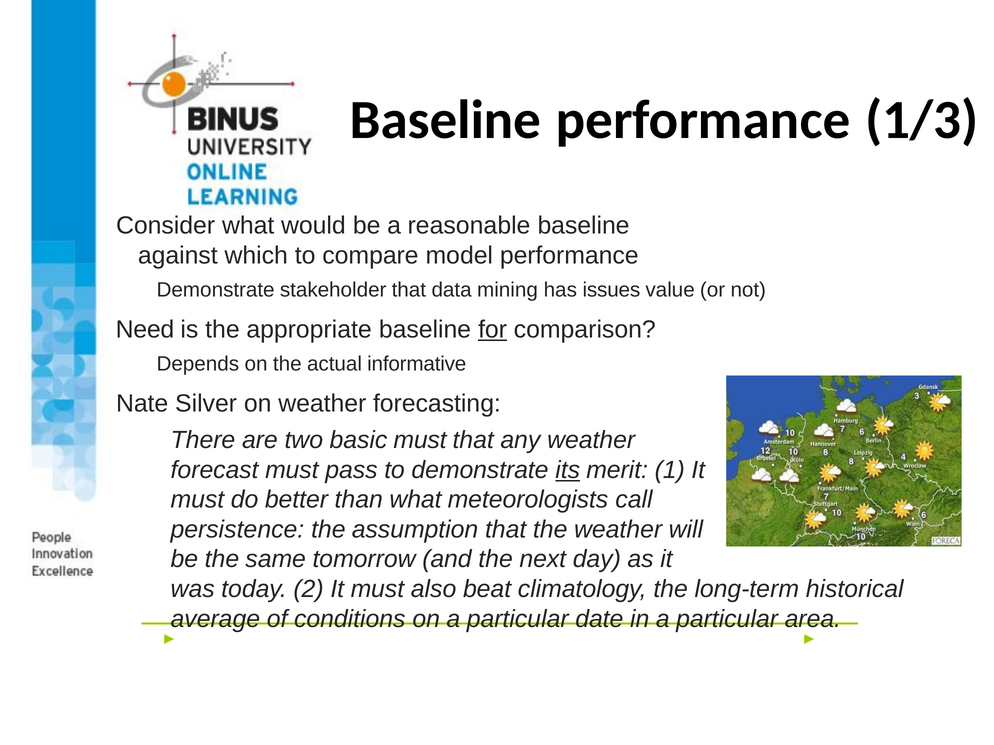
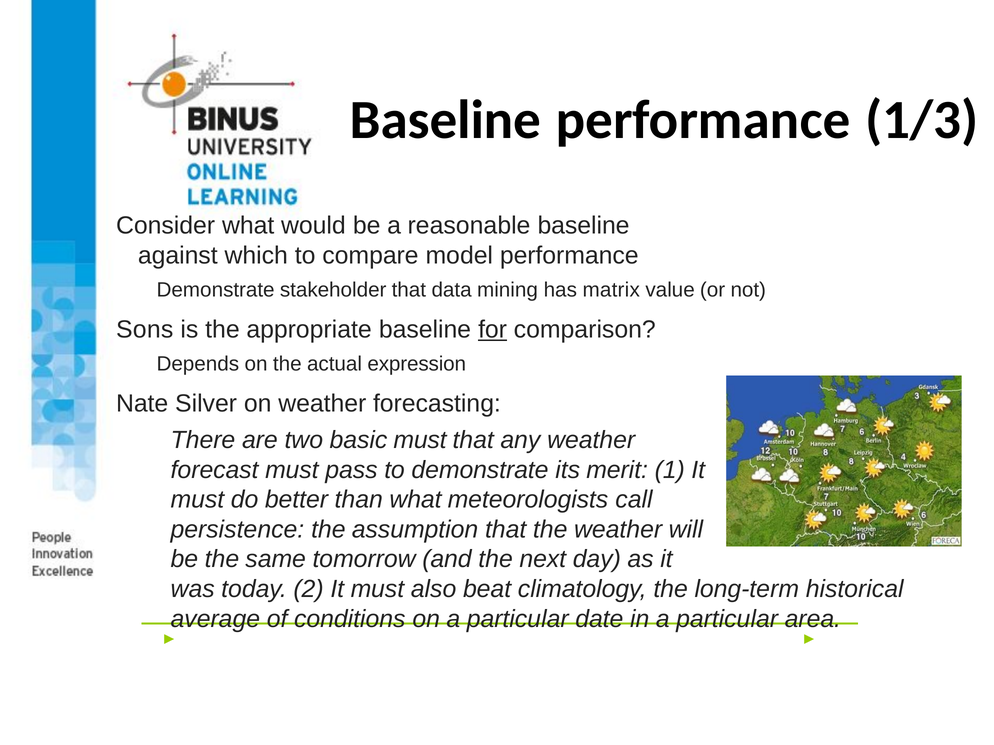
issues: issues -> matrix
Need: Need -> Sons
informative: informative -> expression
its underline: present -> none
